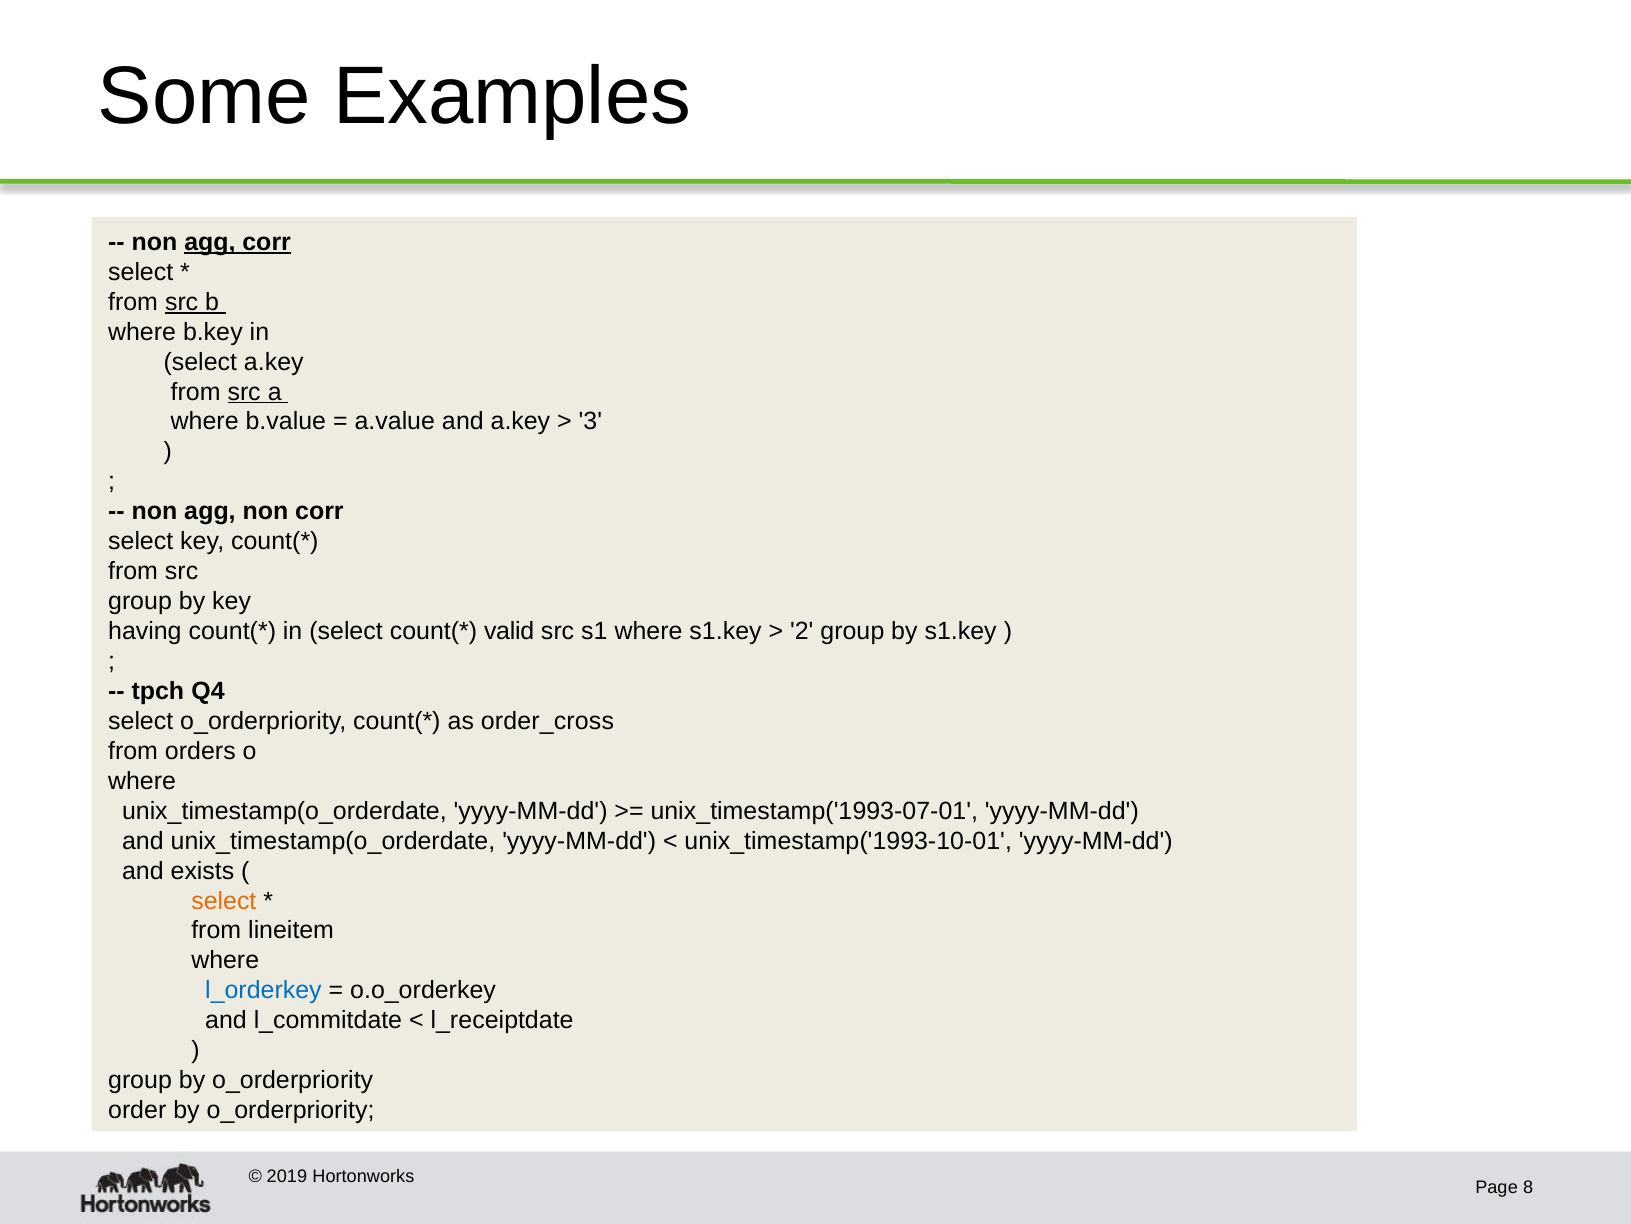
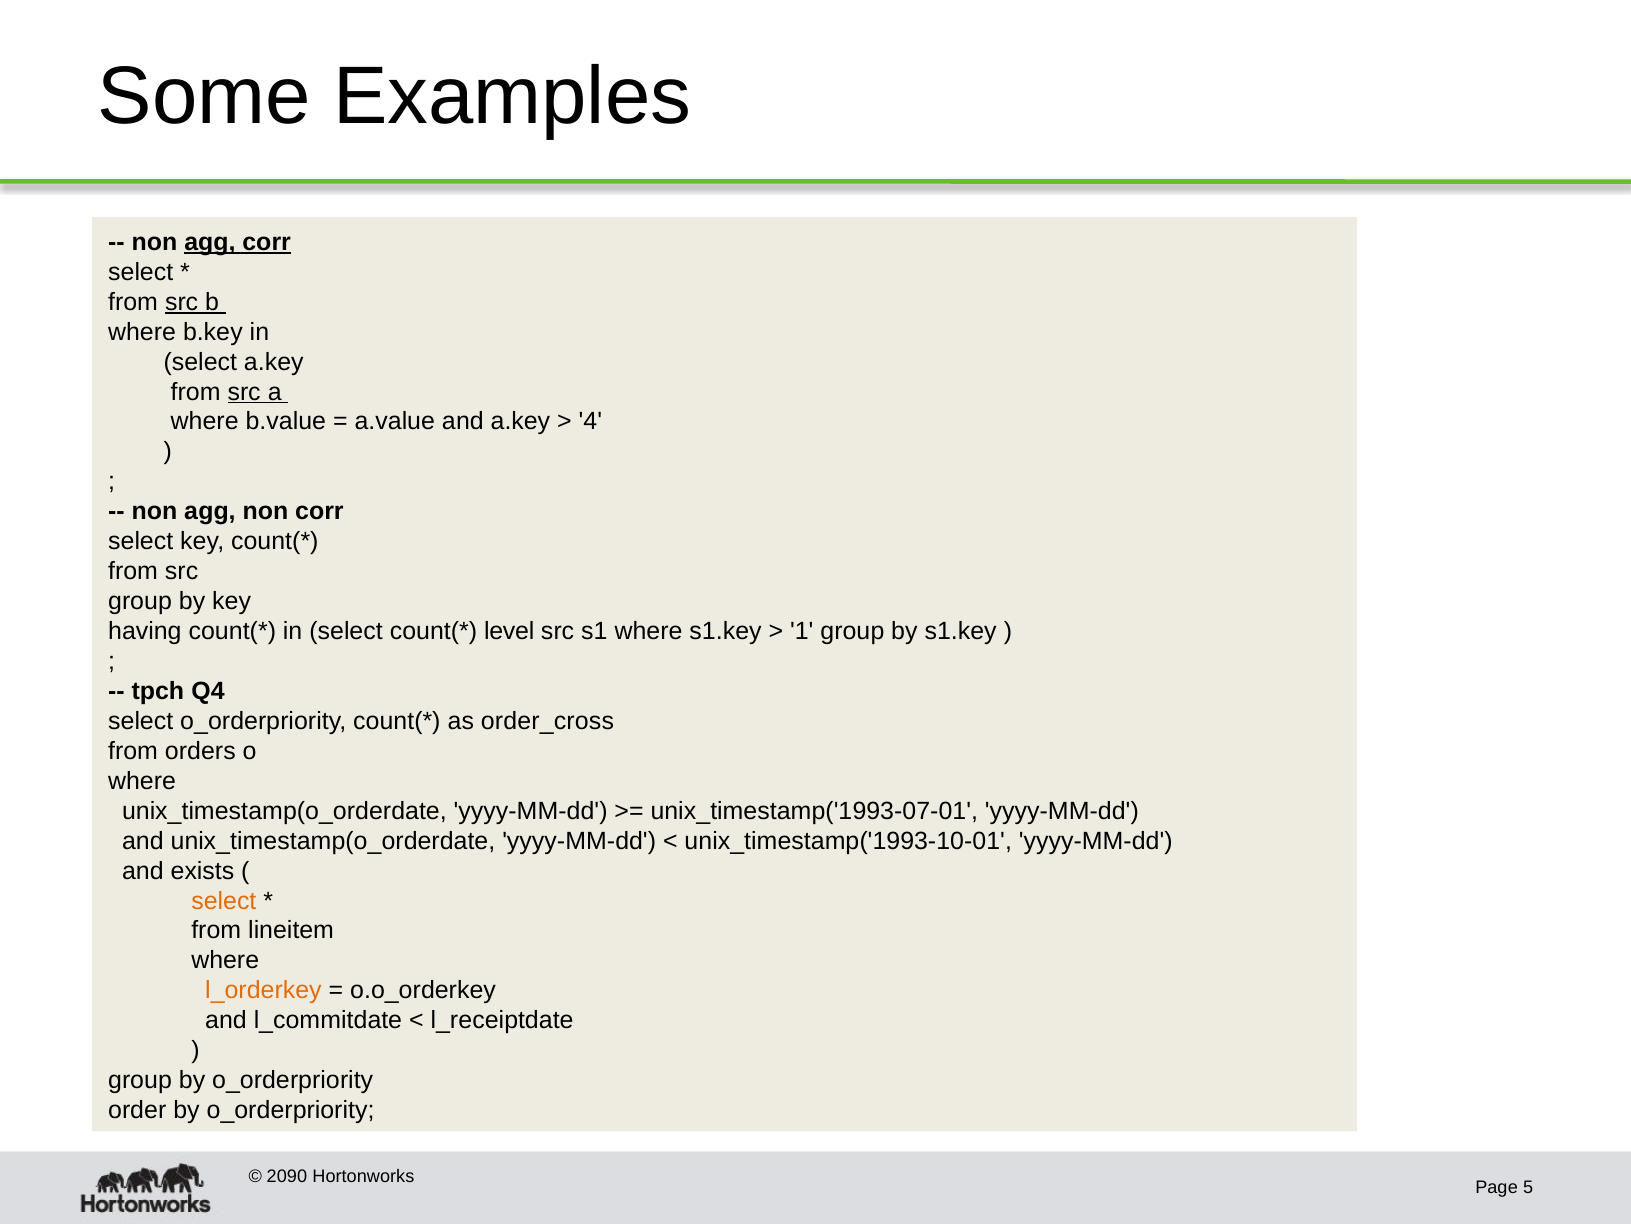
3: 3 -> 4
valid: valid -> level
2: 2 -> 1
l_orderkey colour: blue -> orange
2019: 2019 -> 2090
8: 8 -> 5
